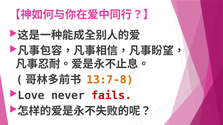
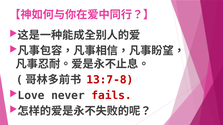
13:7-8 colour: orange -> red
